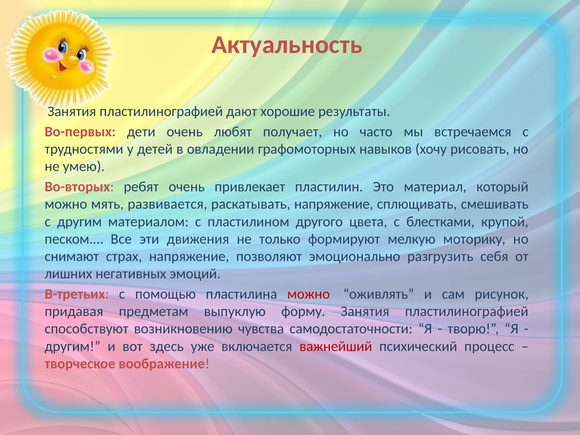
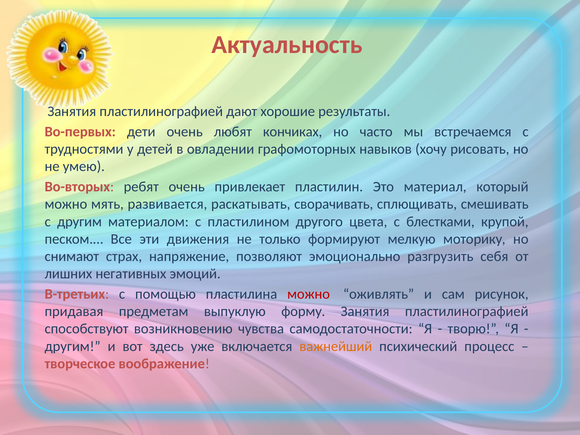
получает: получает -> кончиках
раскатывать напряжение: напряжение -> сворачивать
важнейший colour: red -> orange
